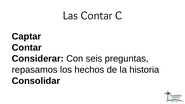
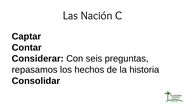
Las Contar: Contar -> Nación
